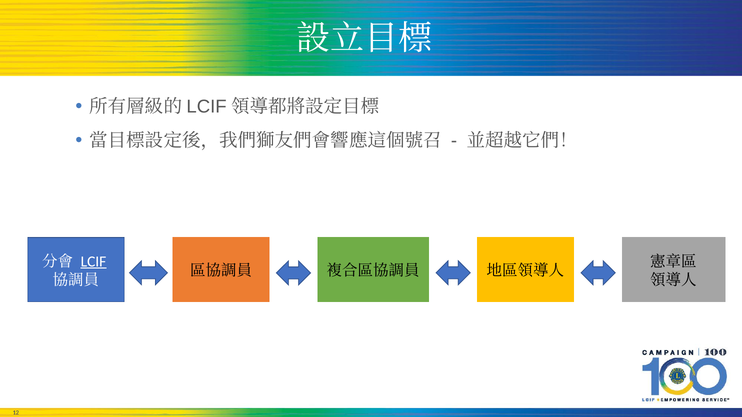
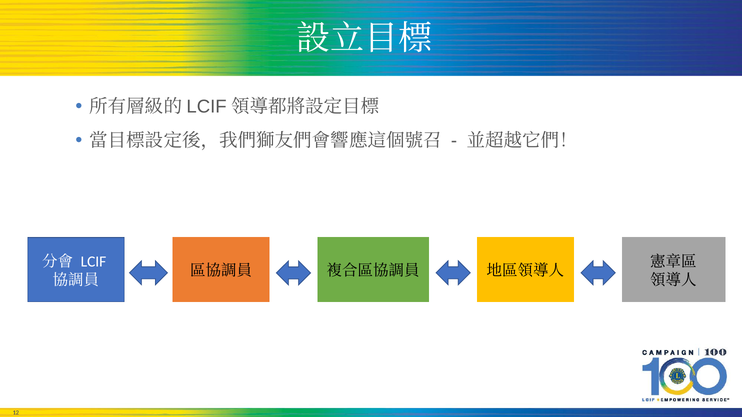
LCIF underline: present -> none
